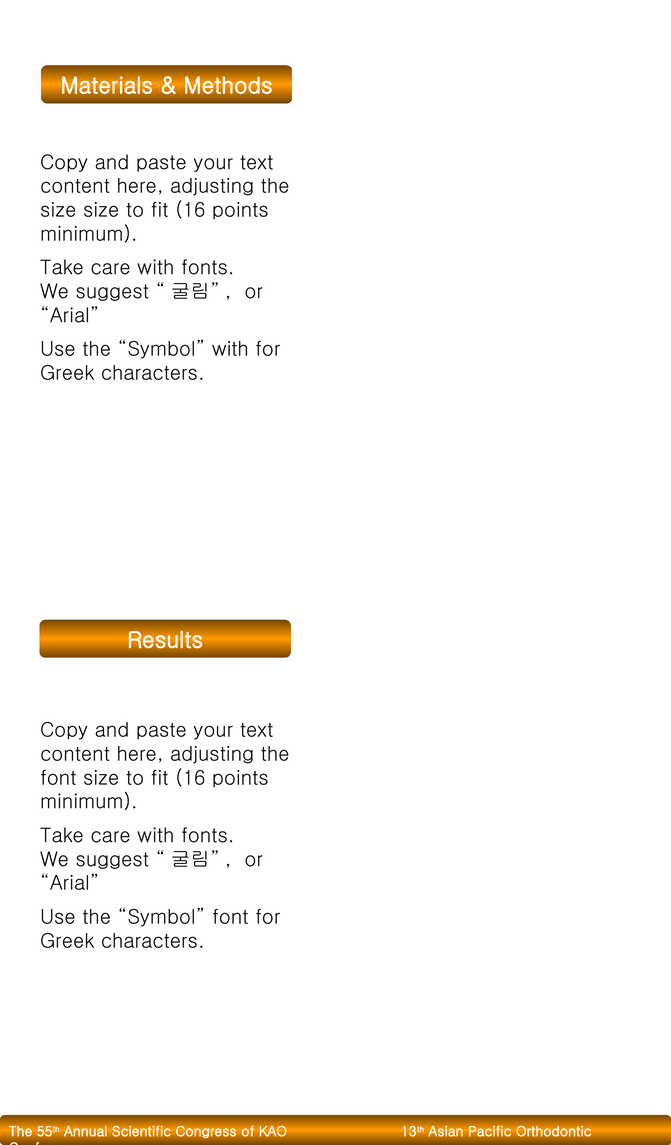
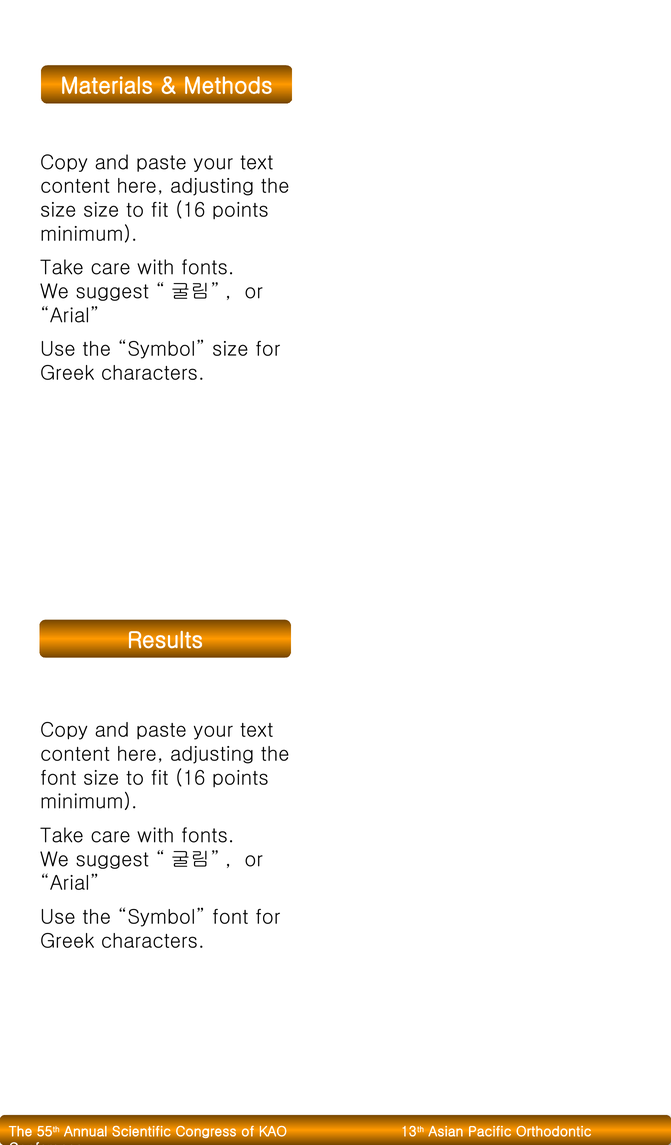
Symbol with: with -> size
